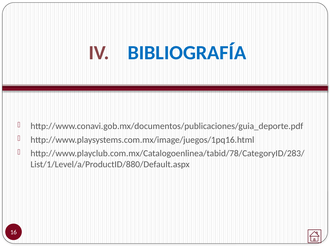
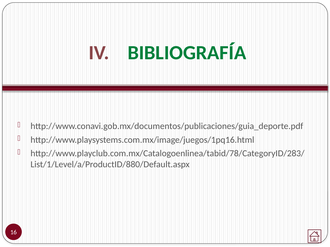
BIBLIOGRAFÍA colour: blue -> green
